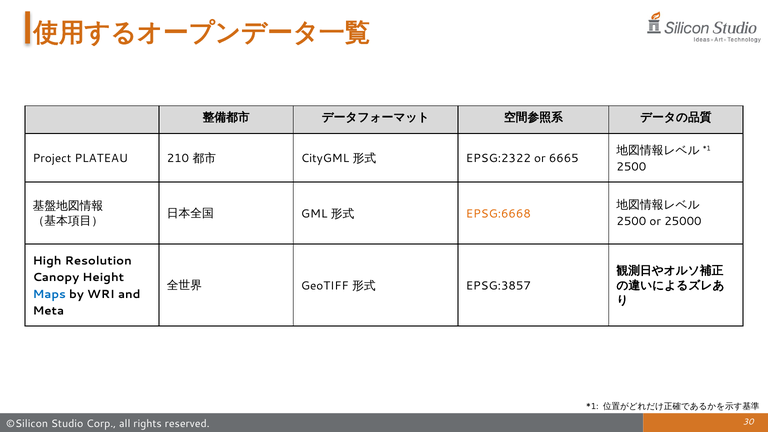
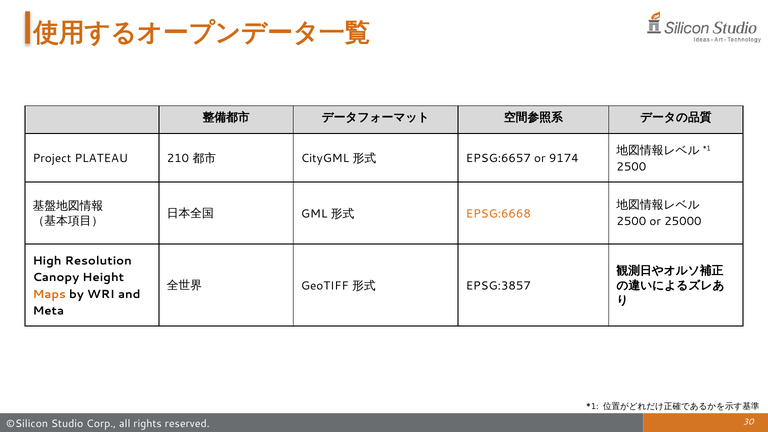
EPSG:2322: EPSG:2322 -> EPSG:6657
6665: 6665 -> 9174
Maps colour: blue -> orange
